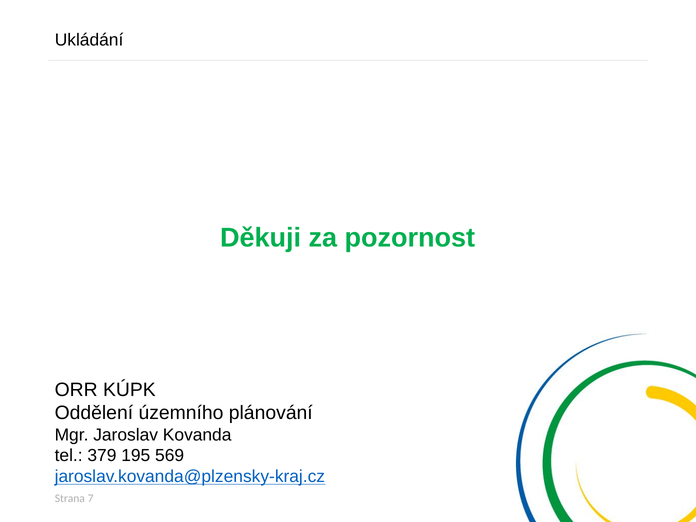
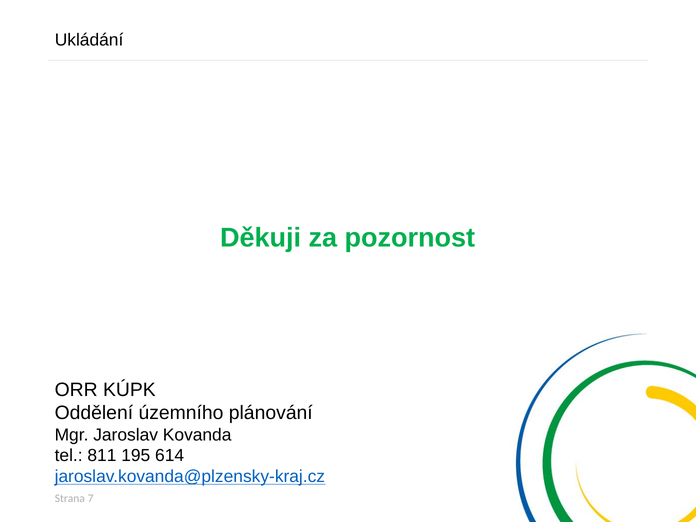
379: 379 -> 811
569: 569 -> 614
